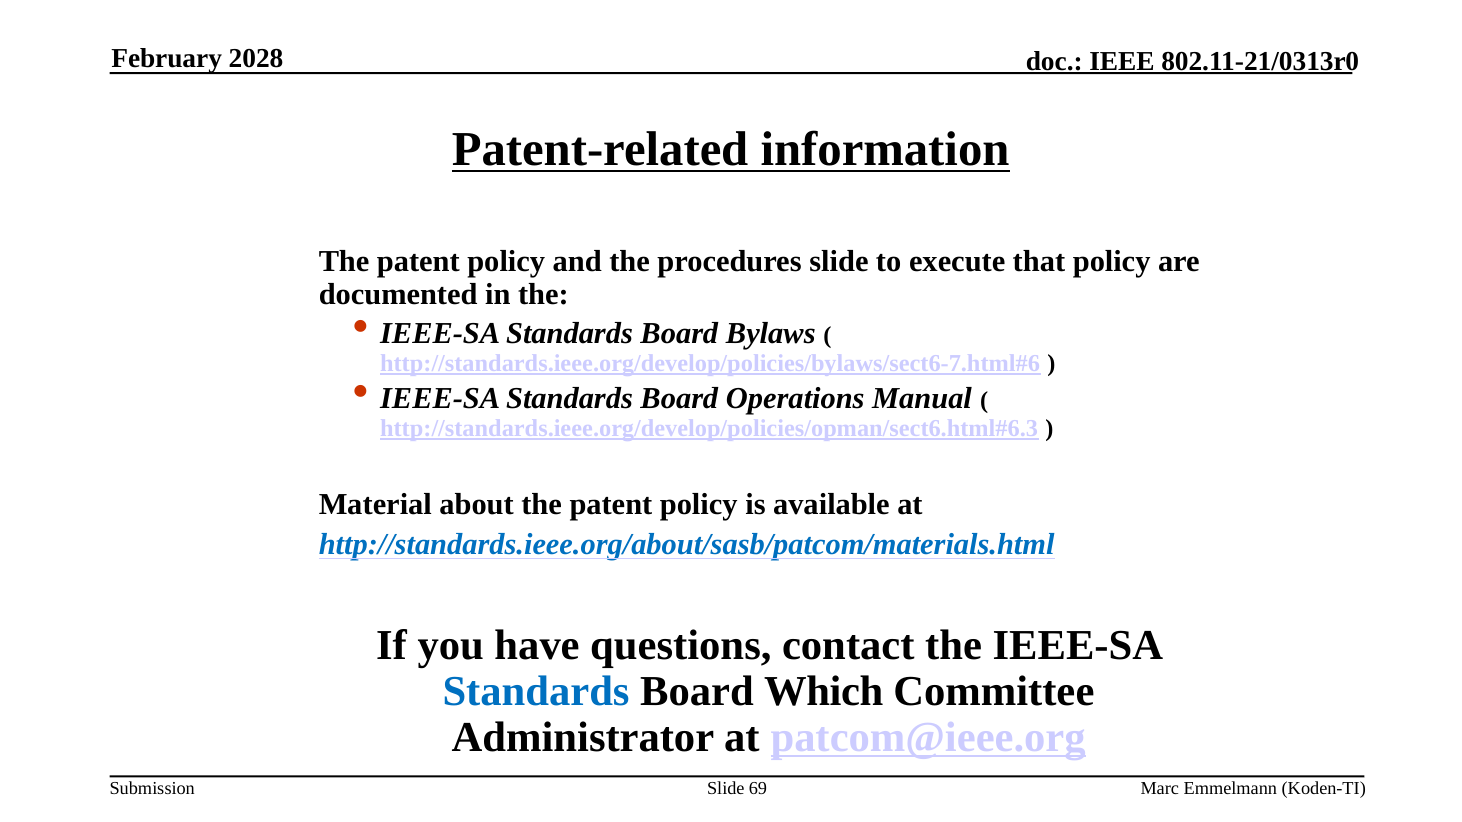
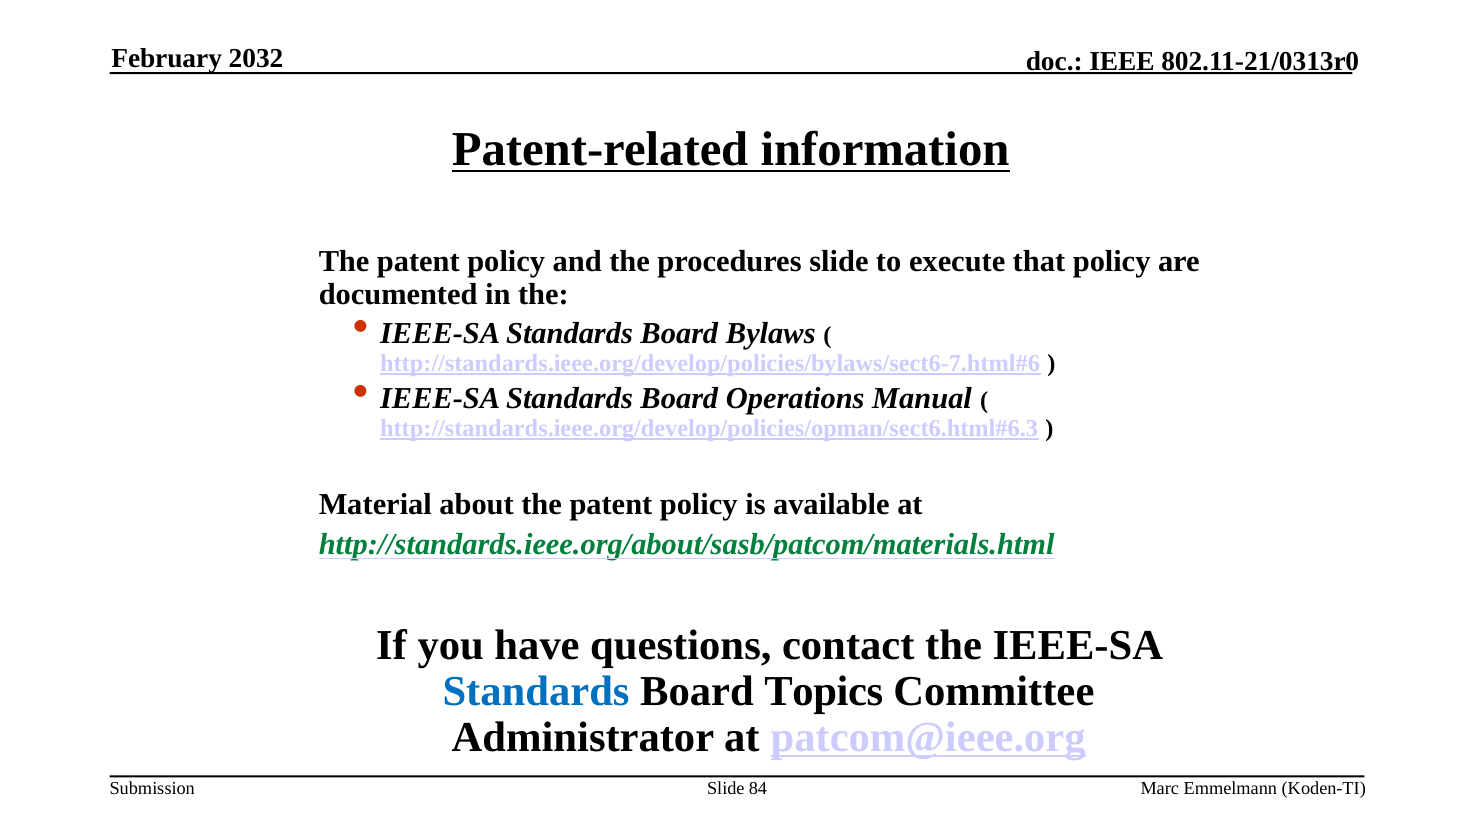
2028: 2028 -> 2032
http://standards.ieee.org/about/sasb/patcom/materials.html colour: blue -> green
Which: Which -> Topics
69: 69 -> 84
